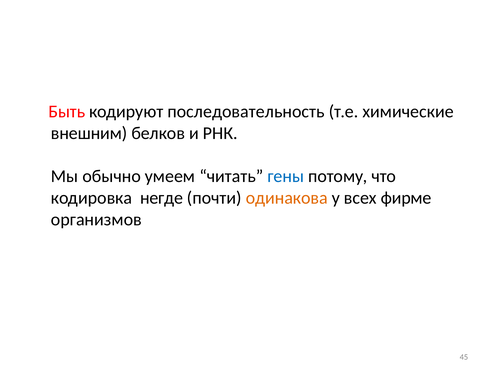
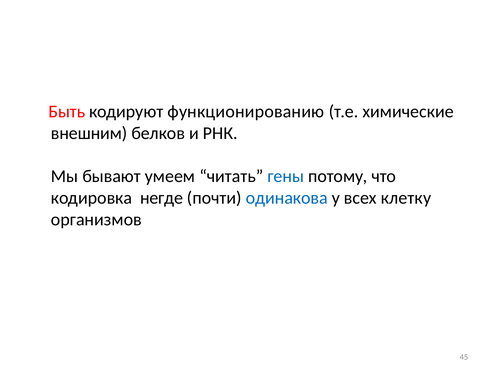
последовательность: последовательность -> функционированию
обычно: обычно -> бывают
одинакова colour: orange -> blue
фирме: фирме -> клетку
